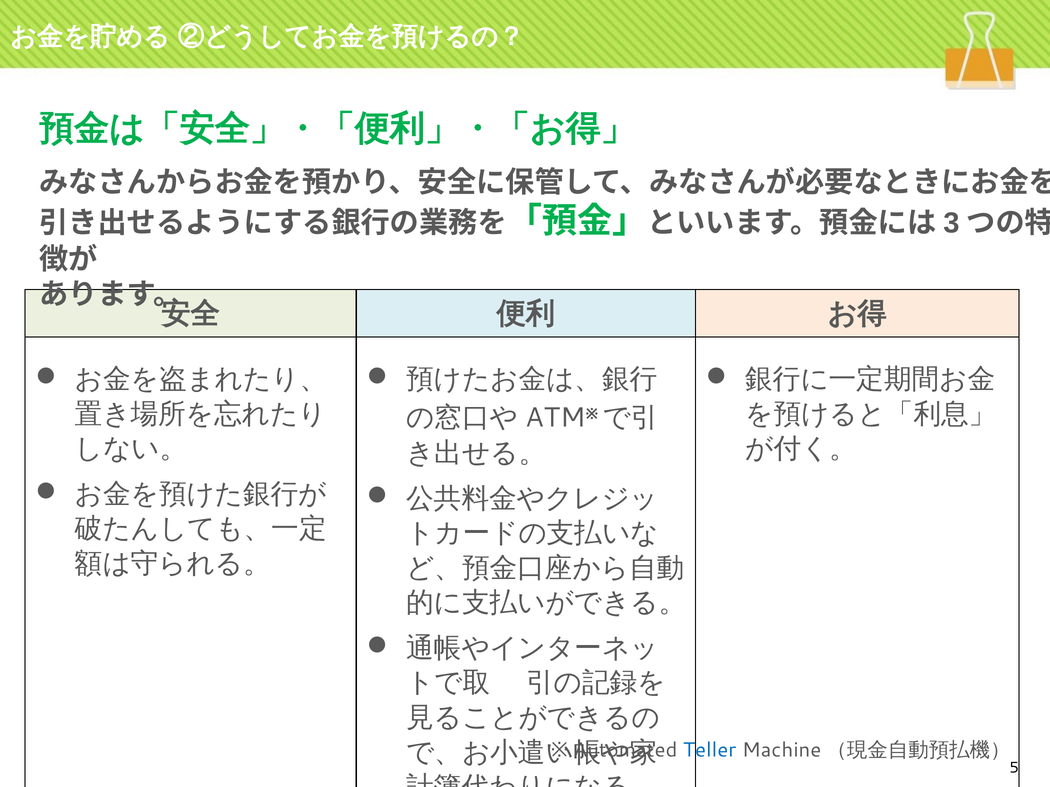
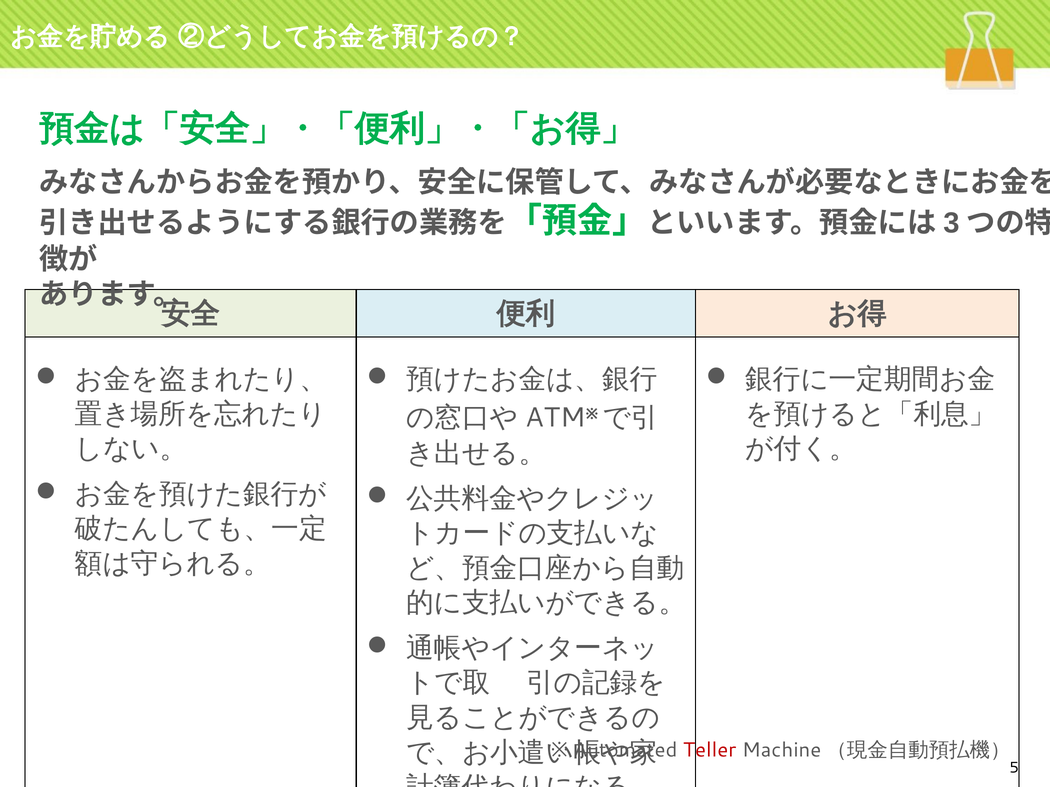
Teller colour: blue -> red
